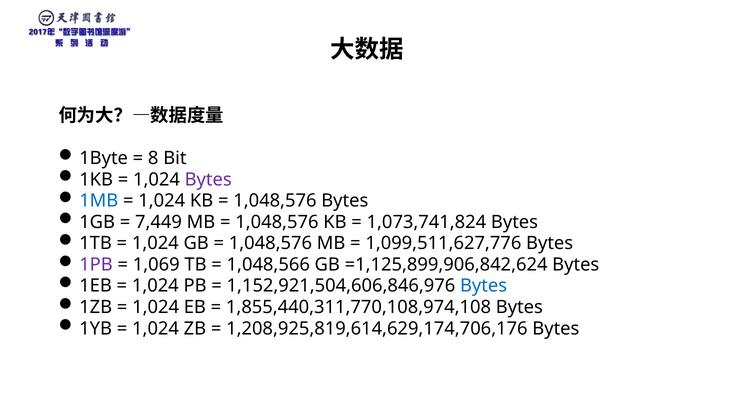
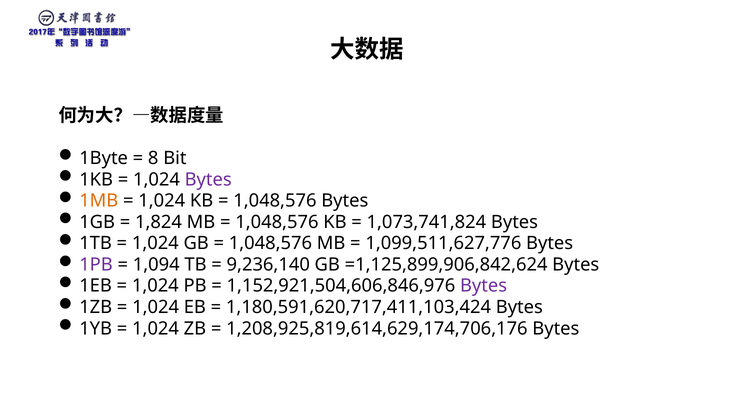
1MB colour: blue -> orange
7,449: 7,449 -> 1,824
1,069: 1,069 -> 1,094
1,048,566: 1,048,566 -> 9,236,140
Bytes at (484, 286) colour: blue -> purple
1,855,440,311,770,108,974,108: 1,855,440,311,770,108,974,108 -> 1,180,591,620,717,411,103,424
